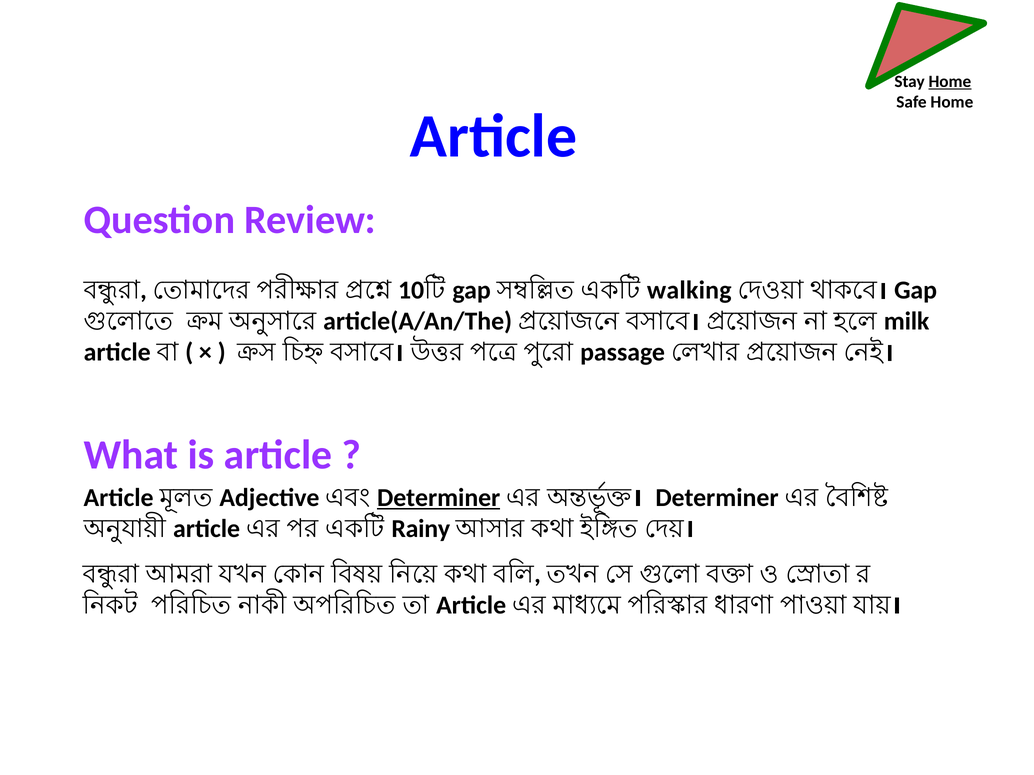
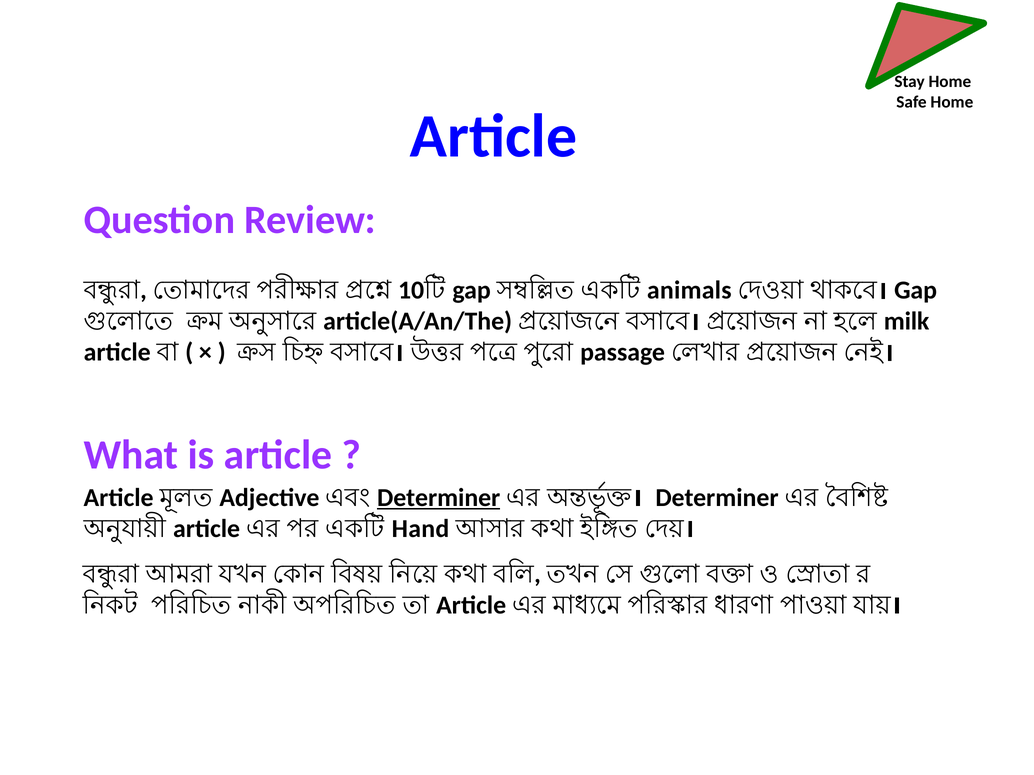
Home at (950, 82) underline: present -> none
walking: walking -> animals
Rainy: Rainy -> Hand
